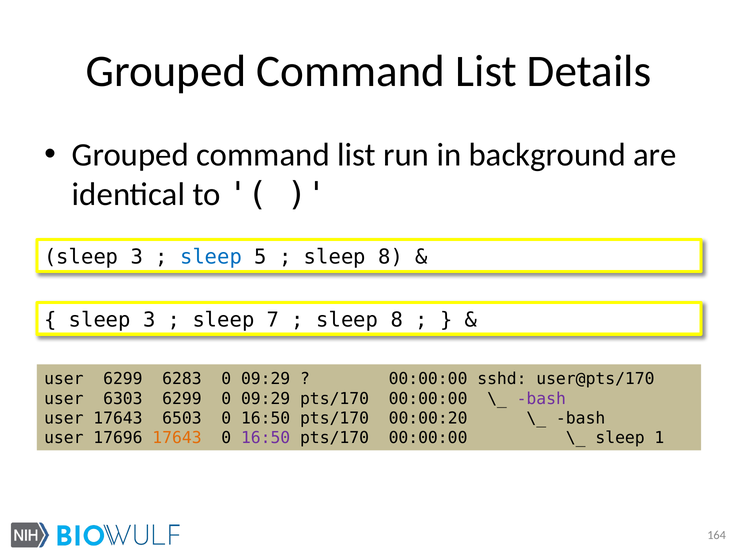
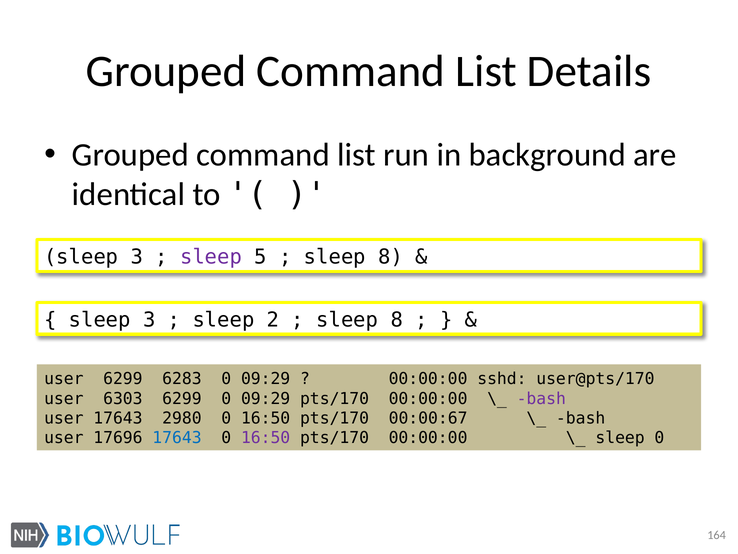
sleep at (211, 257) colour: blue -> purple
7: 7 -> 2
6503: 6503 -> 2980
00:00:20: 00:00:20 -> 00:00:67
17643 at (177, 438) colour: orange -> blue
sleep 1: 1 -> 0
